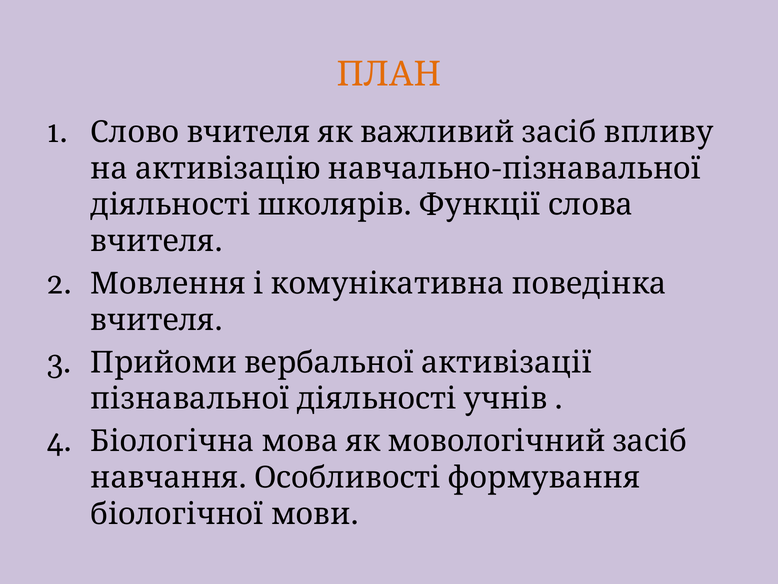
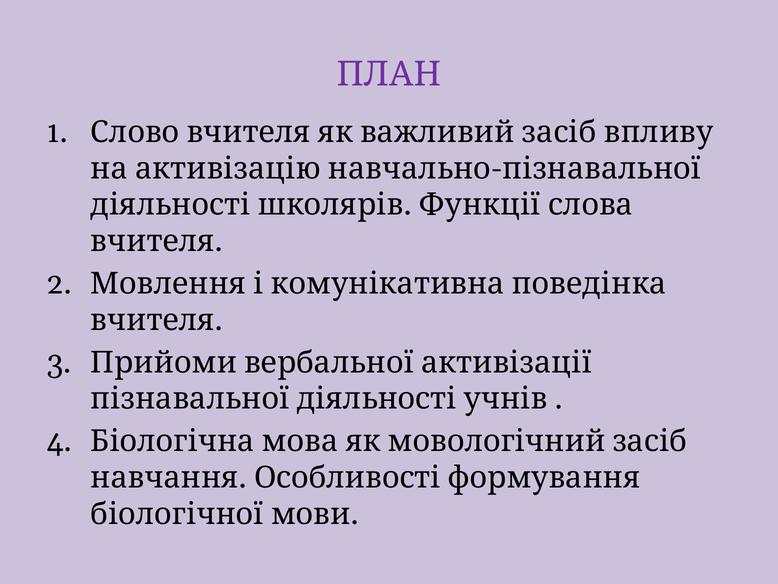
ПЛАН colour: orange -> purple
